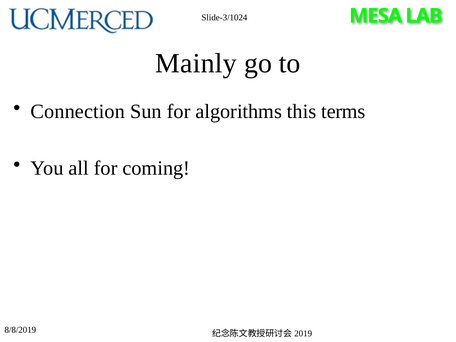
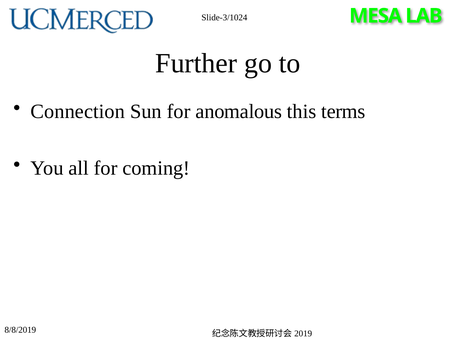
Mainly: Mainly -> Further
algorithms: algorithms -> anomalous
